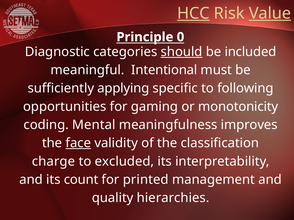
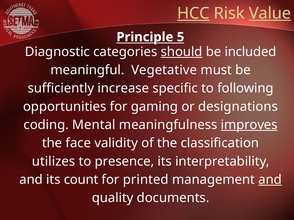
0: 0 -> 5
Intentional: Intentional -> Vegetative
applying: applying -> increase
monotonicity: monotonicity -> designations
improves underline: none -> present
face underline: present -> none
charge: charge -> utilizes
excluded: excluded -> presence
and at (270, 180) underline: none -> present
hierarchies: hierarchies -> documents
